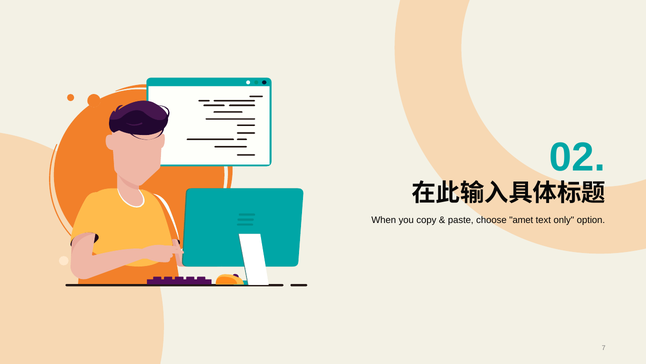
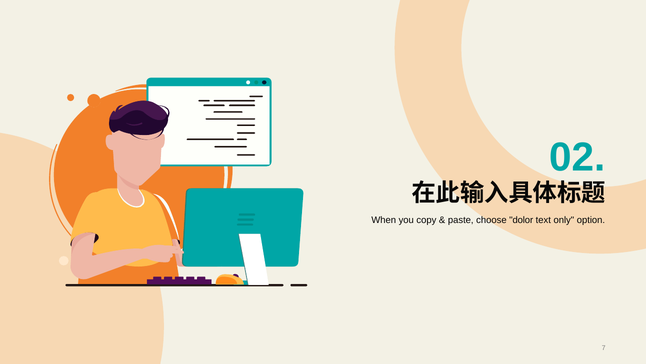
amet: amet -> dolor
